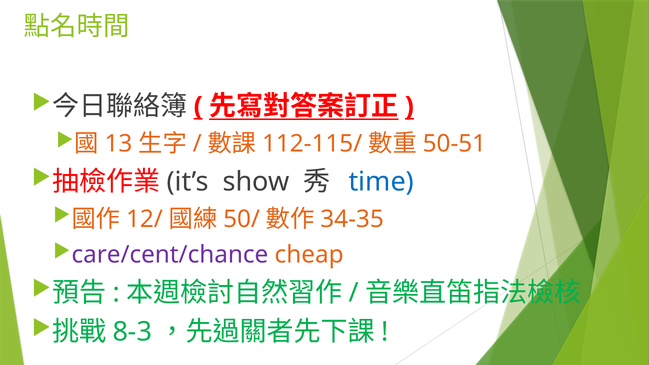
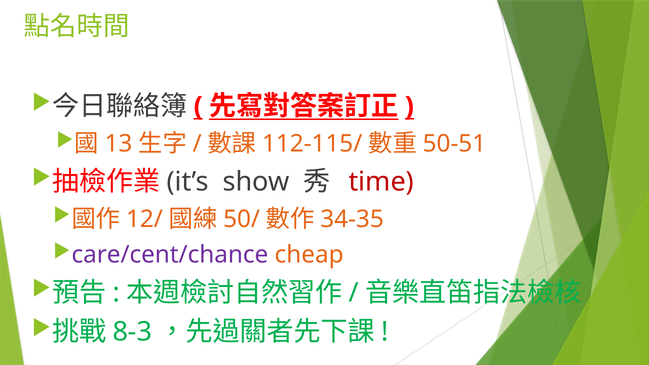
time colour: blue -> red
